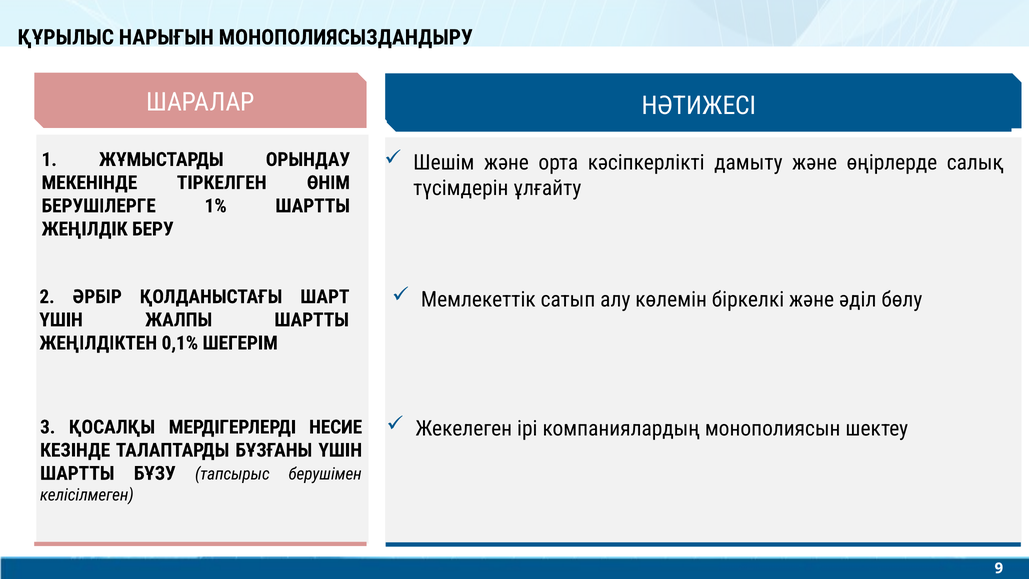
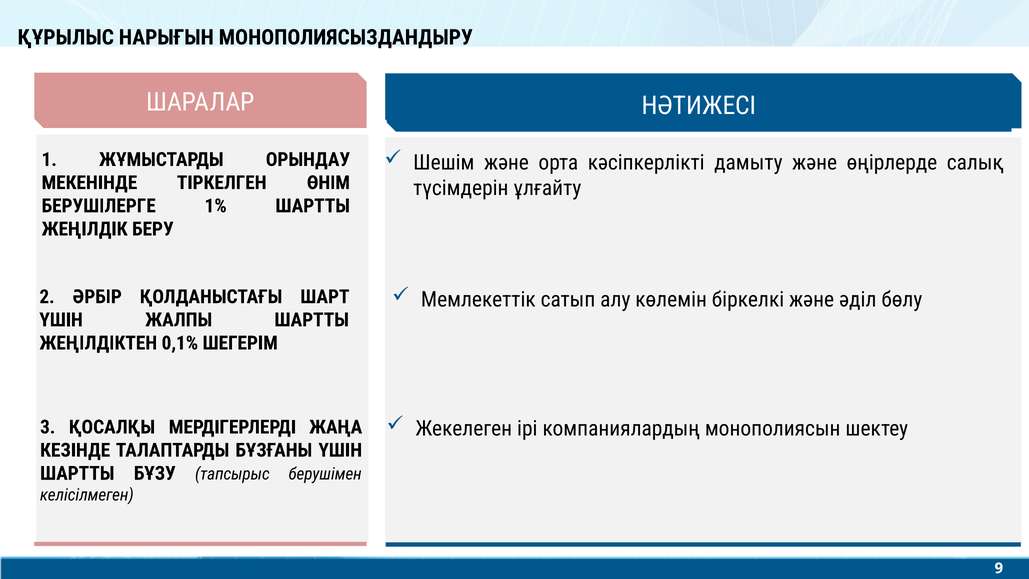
НЕСИЕ: НЕСИЕ -> ЖАҢА
